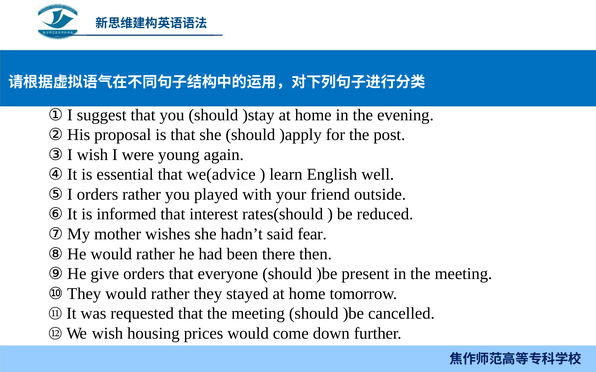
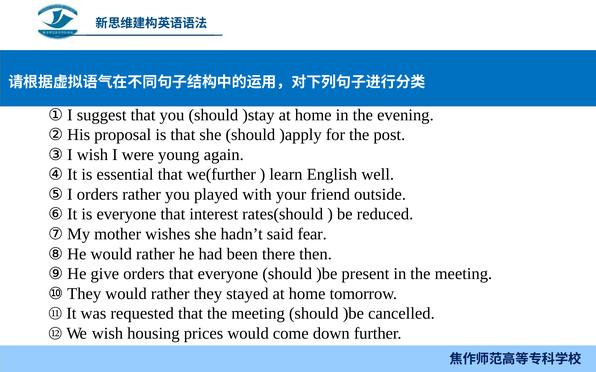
we(advice: we(advice -> we(further
is informed: informed -> everyone
